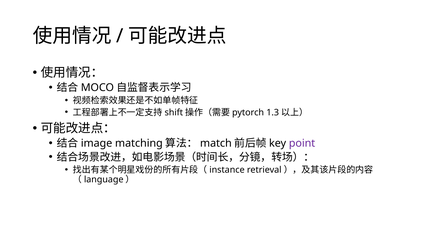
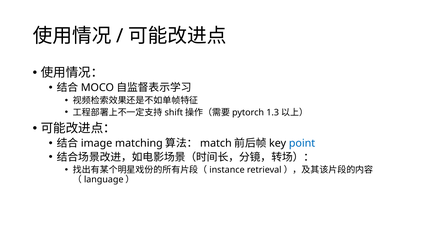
point colour: purple -> blue
